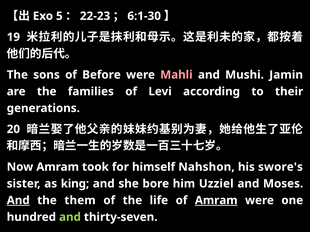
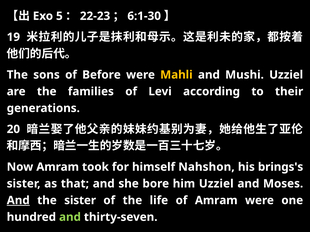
Mahli colour: pink -> yellow
Mushi Jamin: Jamin -> Uzziel
swore's: swore's -> brings's
king: king -> that
the them: them -> sister
Amram at (216, 201) underline: present -> none
